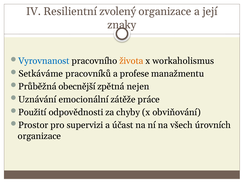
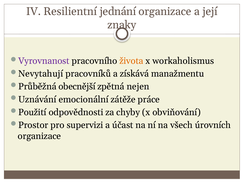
zvolený: zvolený -> jednání
Vyrovnanost colour: blue -> purple
Setkáváme: Setkáváme -> Nevytahují
profese: profese -> získává
